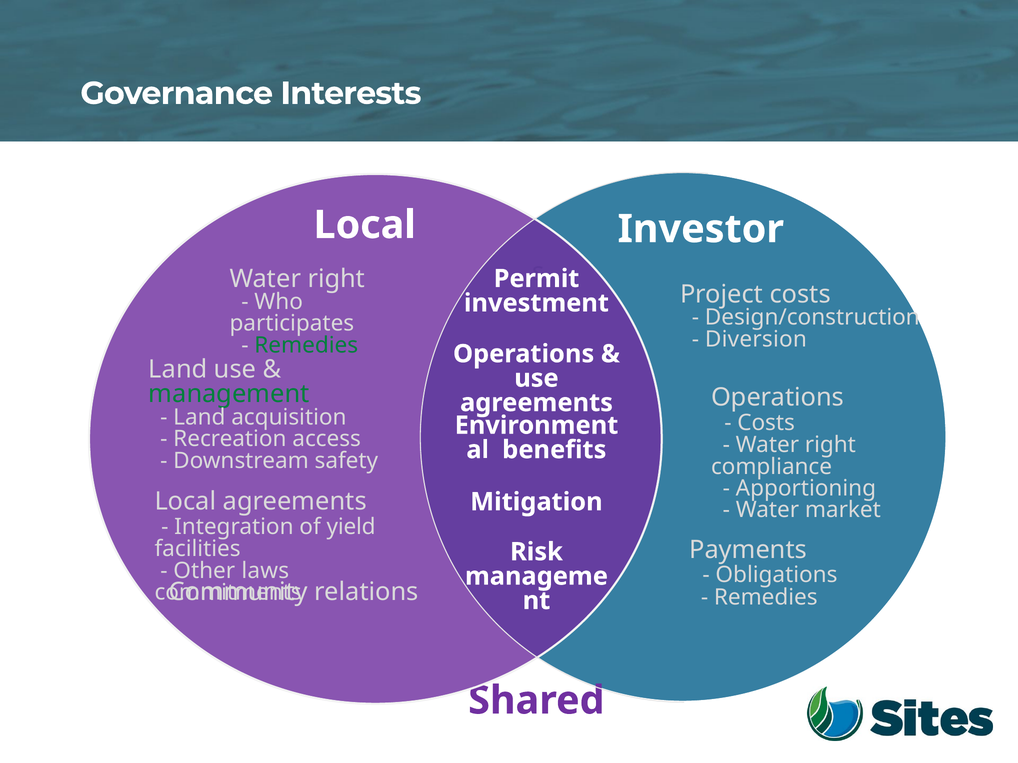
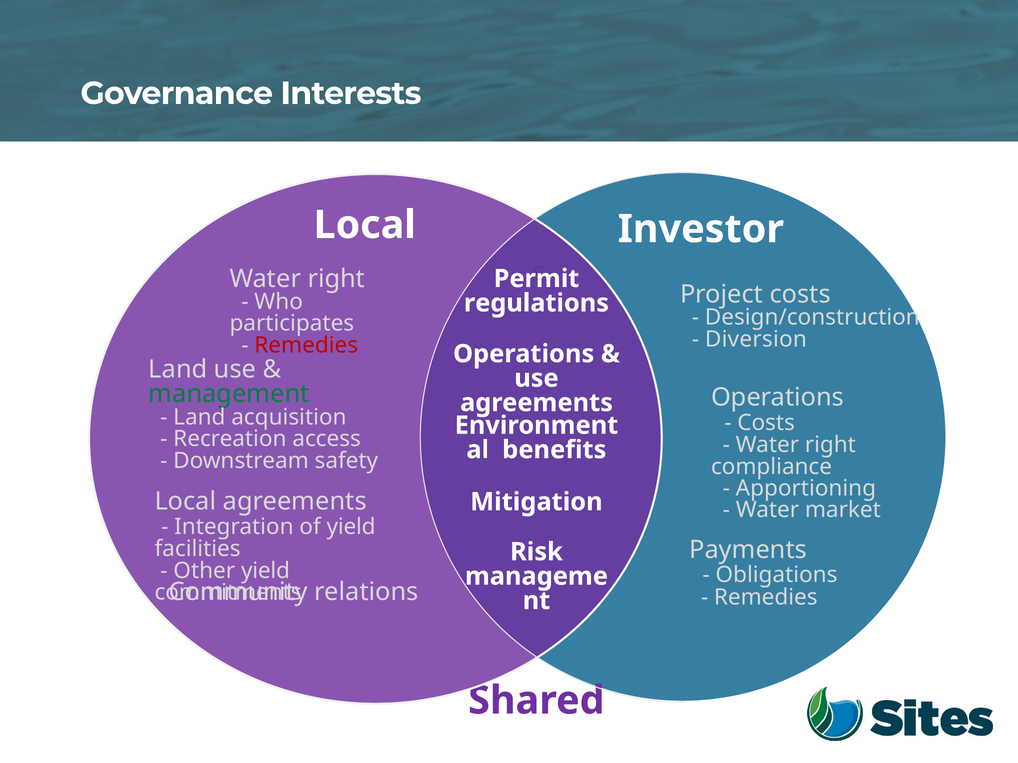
investment: investment -> regulations
Remedies at (306, 345) colour: green -> red
Other laws: laws -> yield
